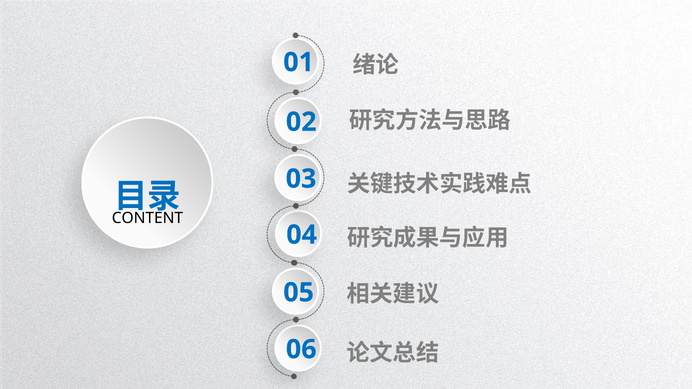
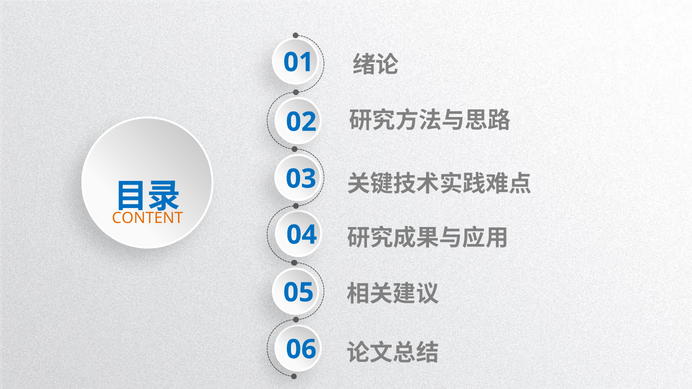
CONTENT colour: black -> orange
